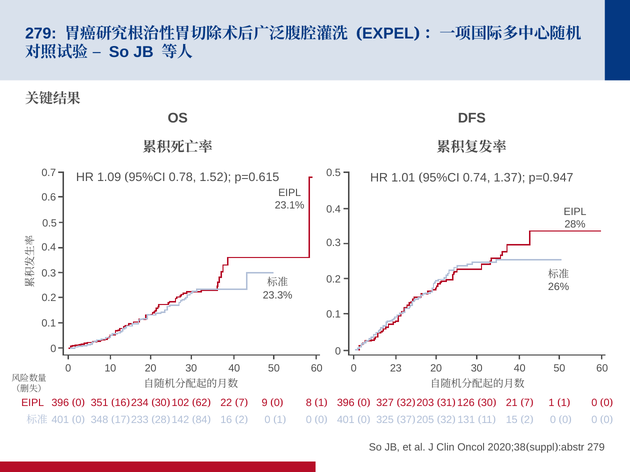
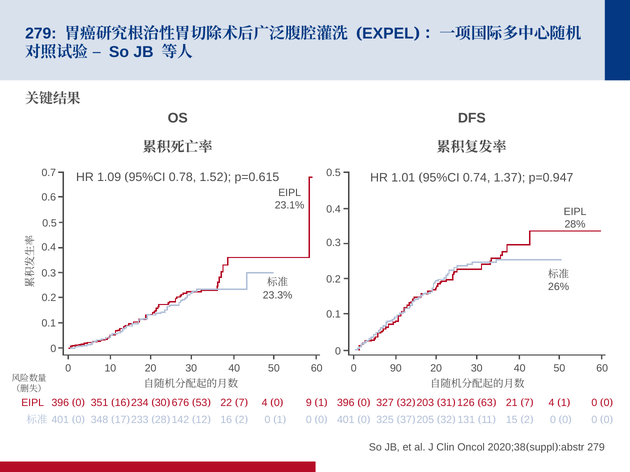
23: 23 -> 90
102: 102 -> 676
62: 62 -> 53
9 at (265, 403): 9 -> 4
8: 8 -> 9
30 at (487, 403): 30 -> 63
1 at (552, 403): 1 -> 4
84: 84 -> 12
